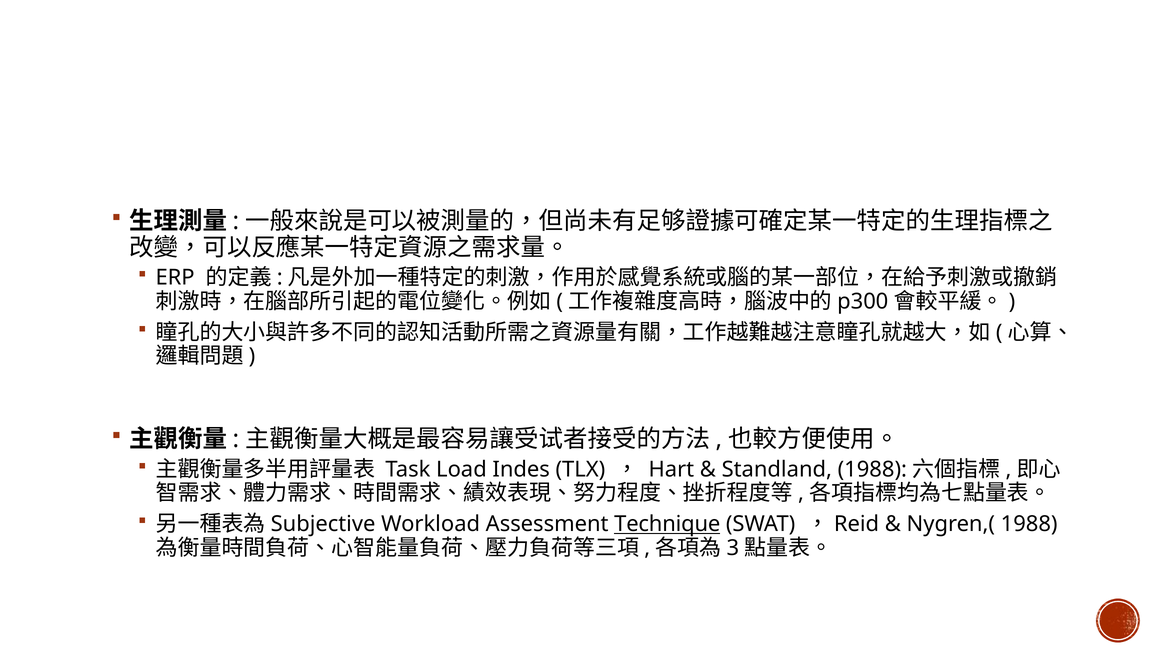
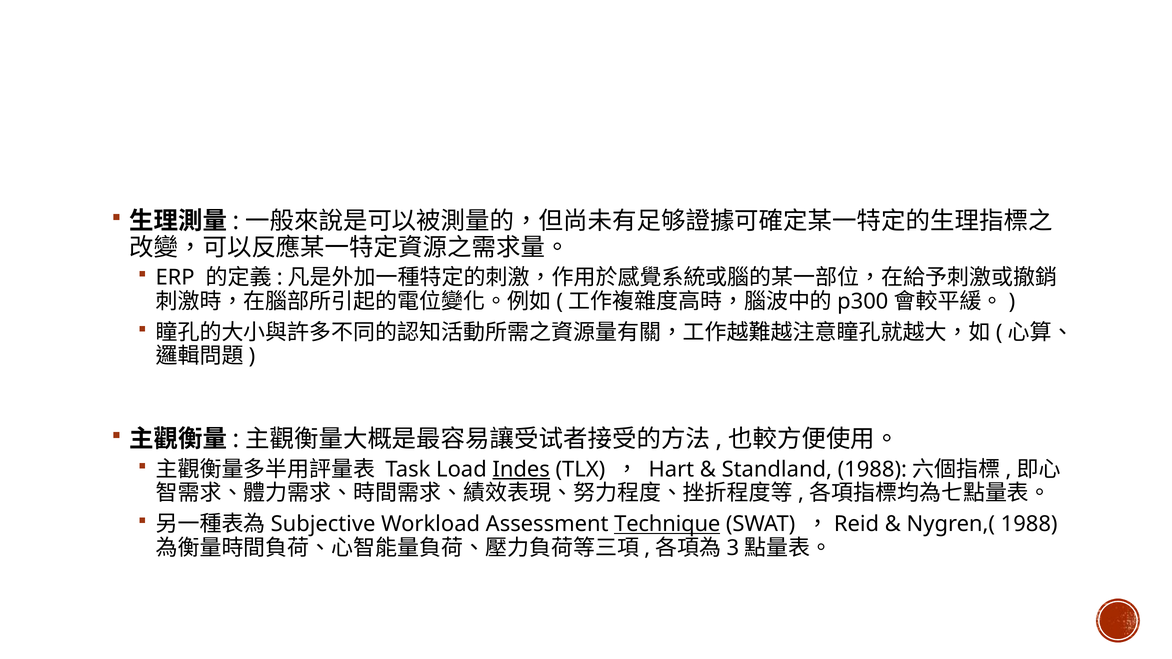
Indes underline: none -> present
